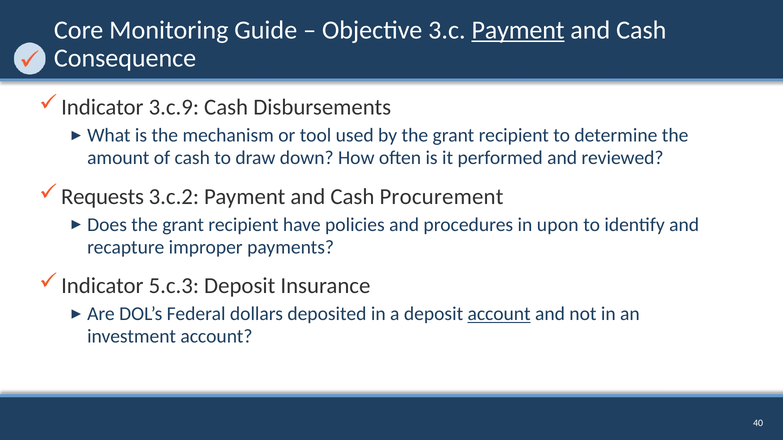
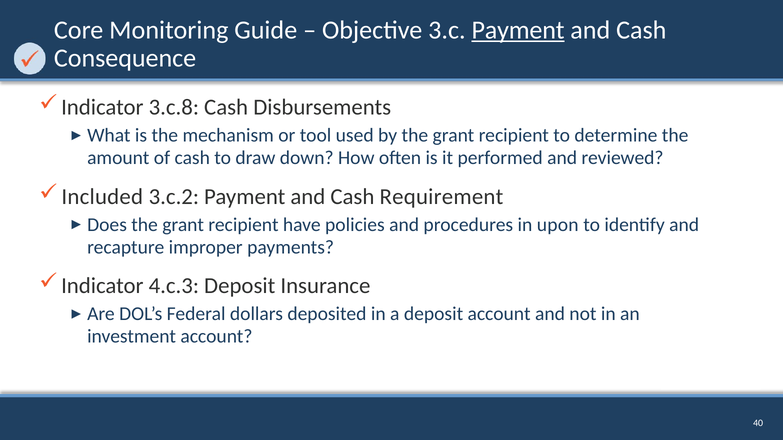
3.c.9: 3.c.9 -> 3.c.8
Requests: Requests -> Included
Procurement: Procurement -> Requirement
5.c.3: 5.c.3 -> 4.c.3
account at (499, 314) underline: present -> none
